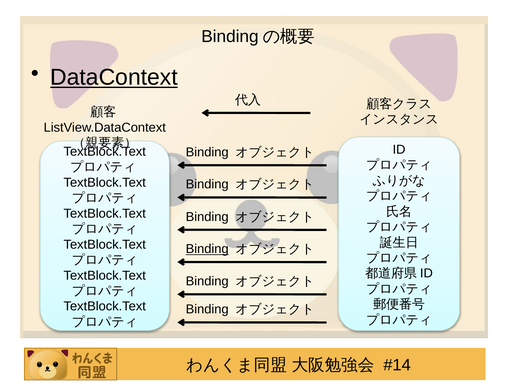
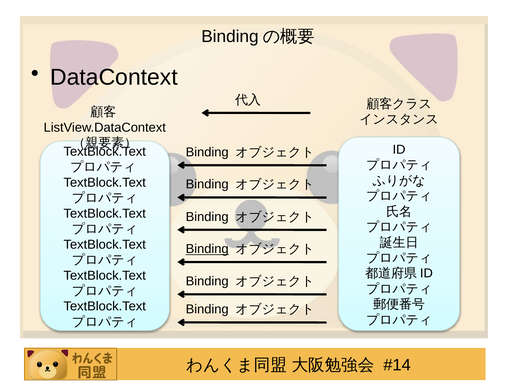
DataContext underline: present -> none
